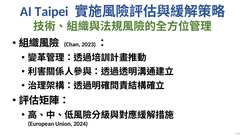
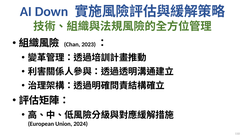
Taipei: Taipei -> Down
